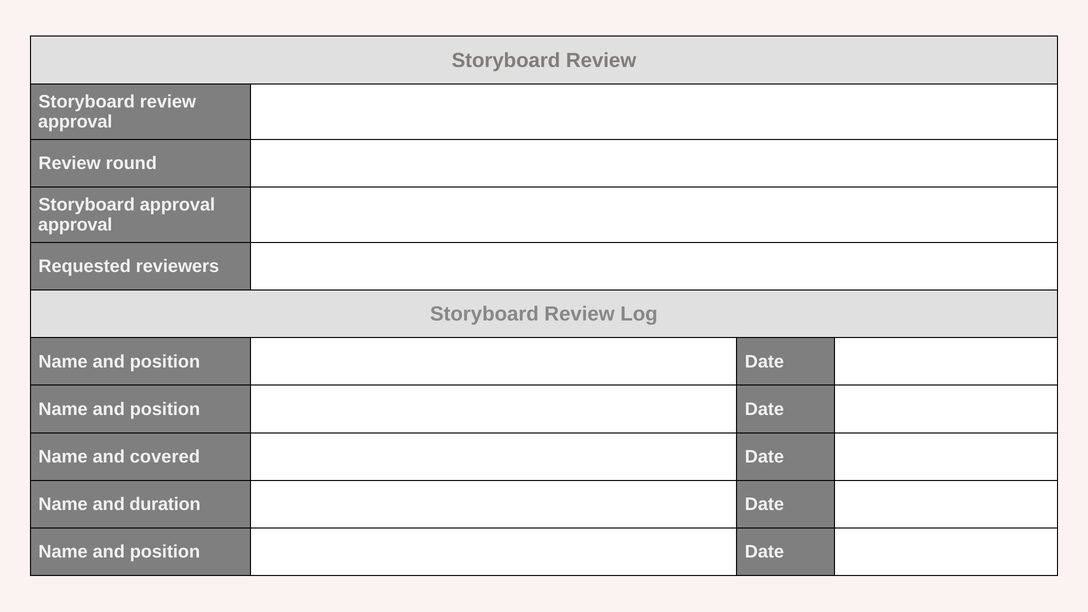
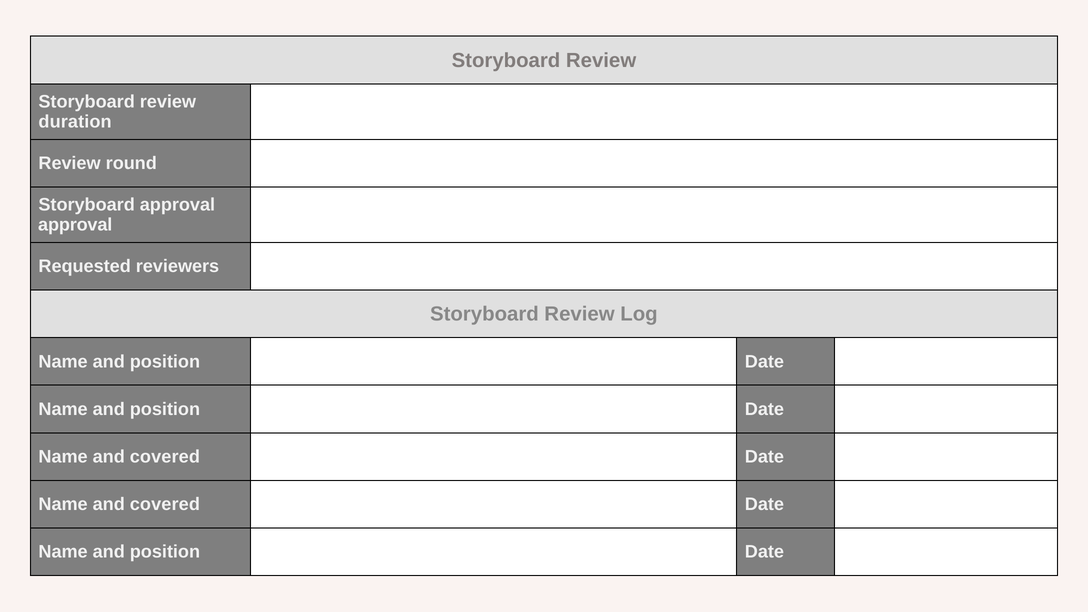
approval at (75, 122): approval -> duration
duration at (165, 504): duration -> covered
